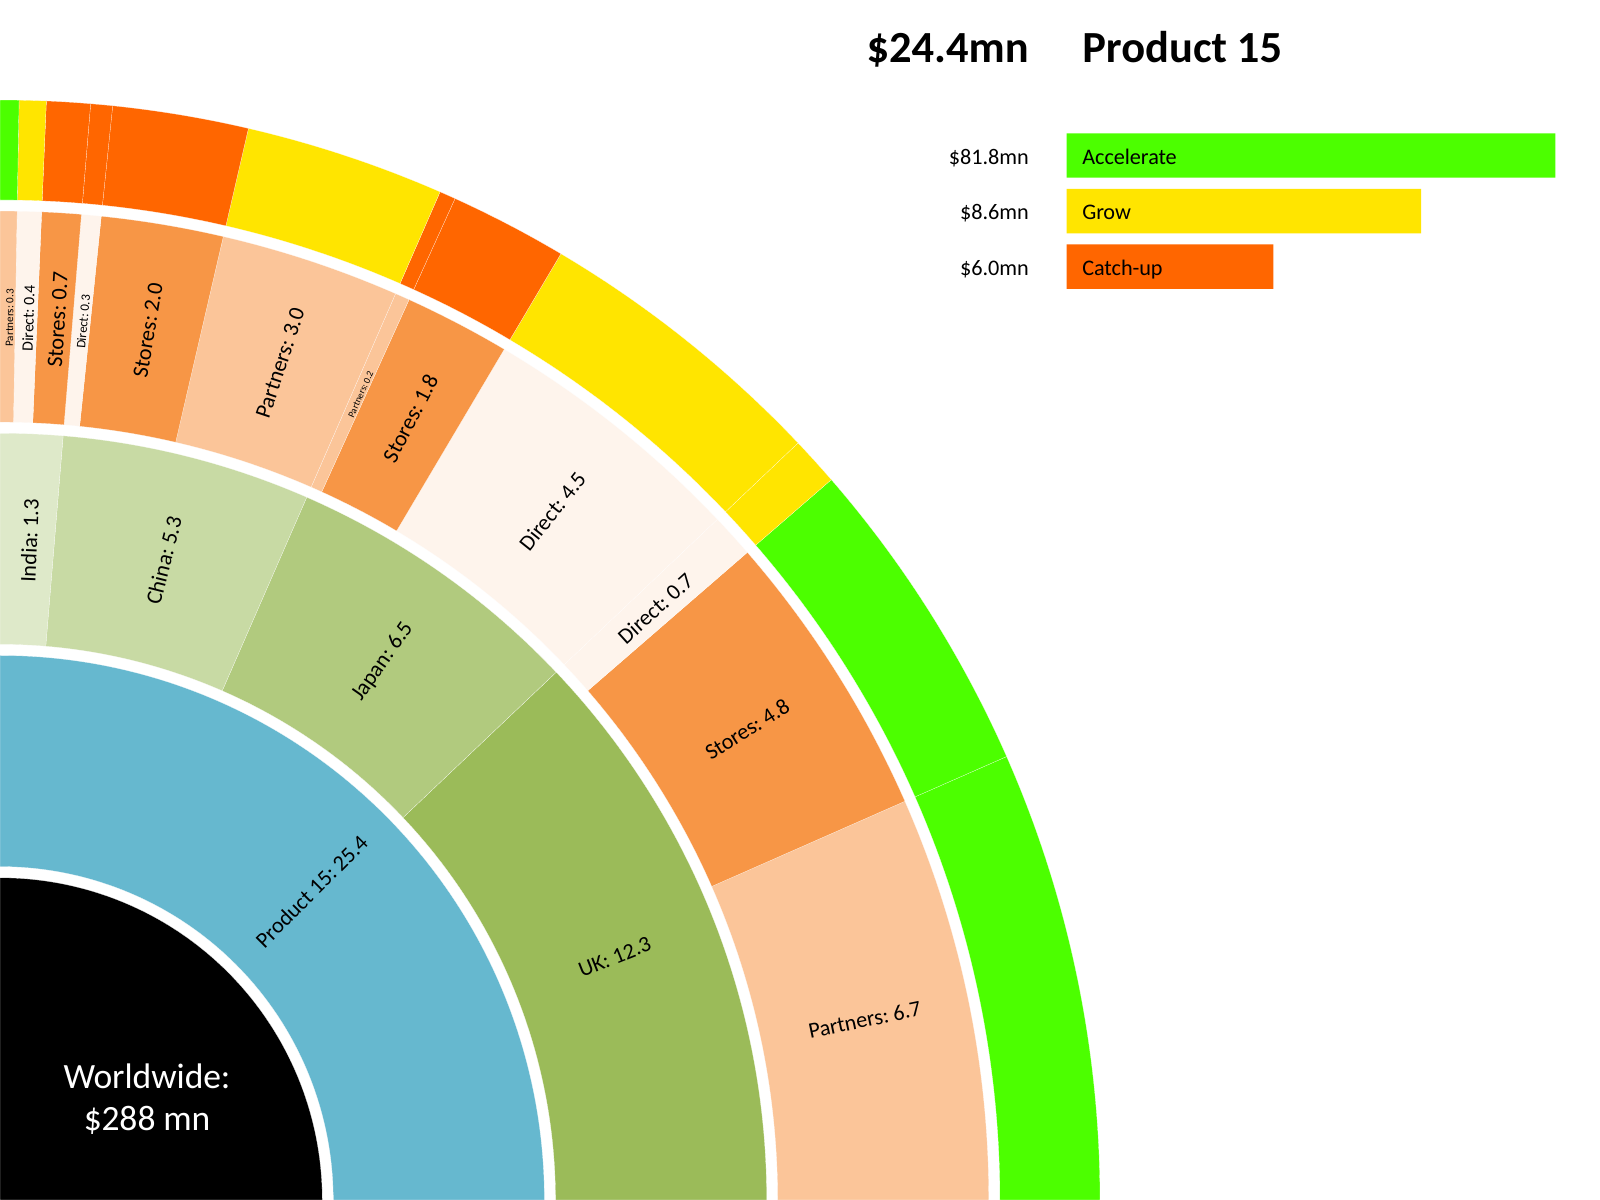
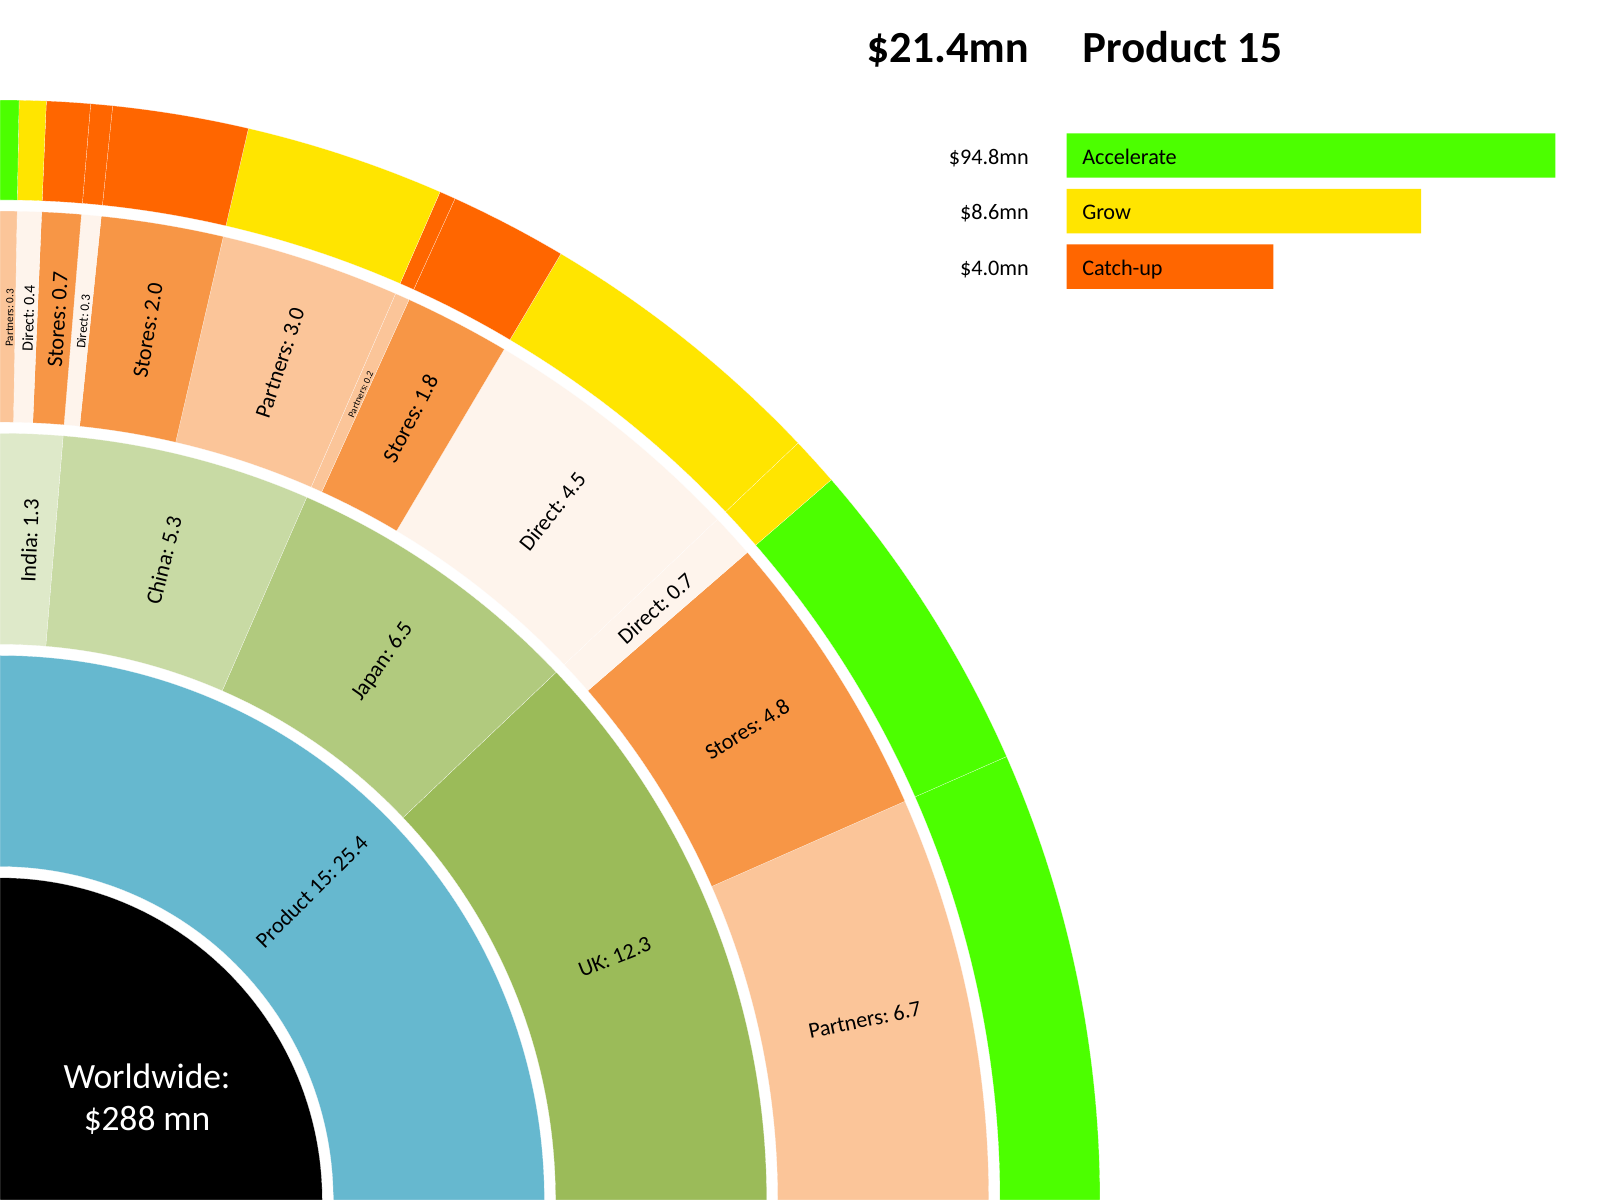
$24.4mn: $24.4mn -> $21.4mn
$81.8mn: $81.8mn -> $94.8mn
$6.0mn: $6.0mn -> $4.0mn
